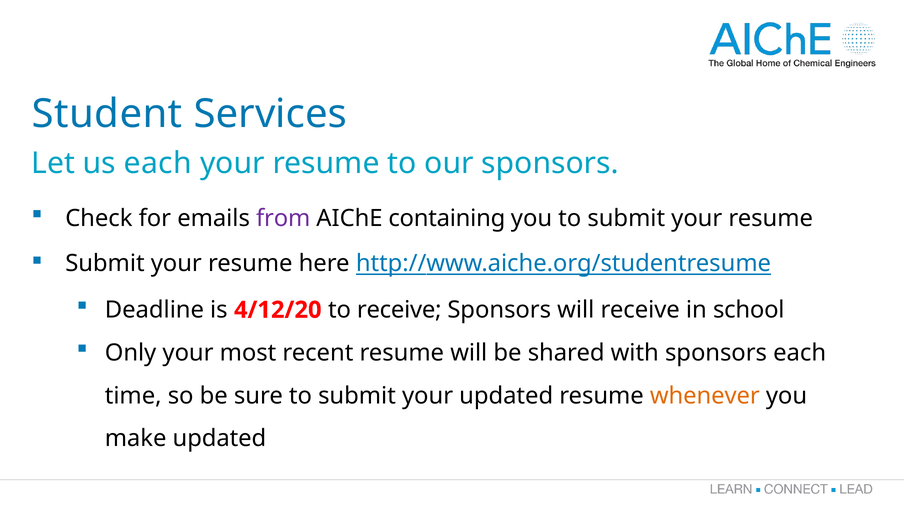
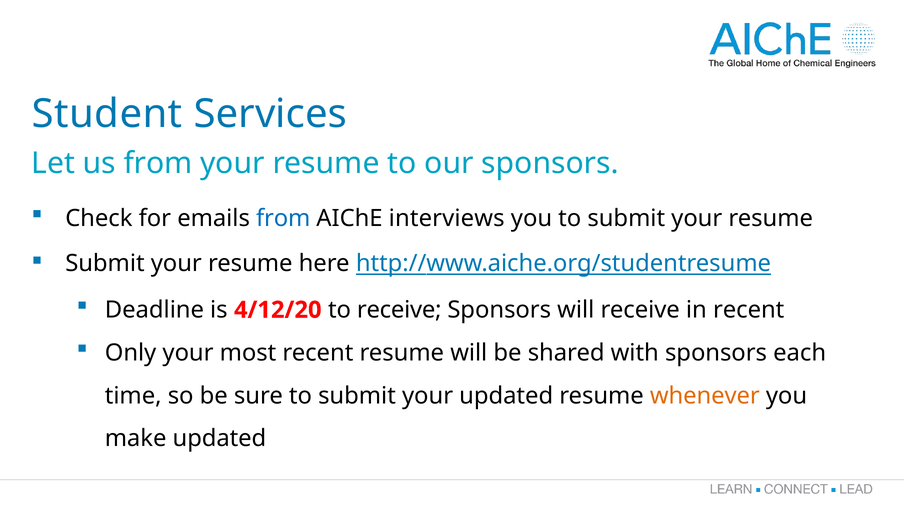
us each: each -> from
from at (283, 219) colour: purple -> blue
containing: containing -> interviews
in school: school -> recent
